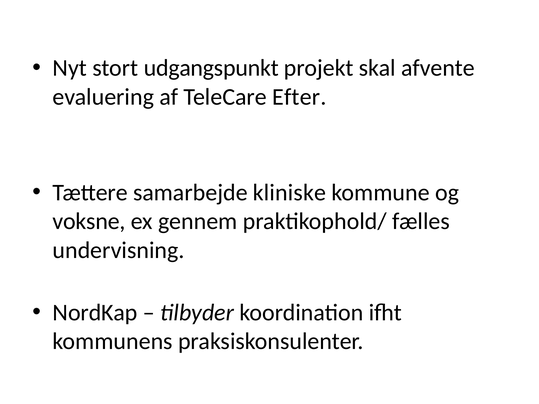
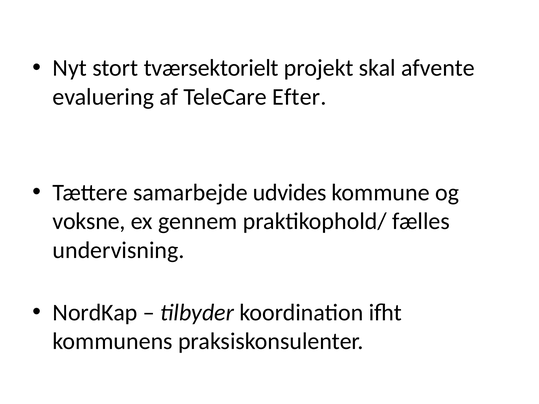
udgangspunkt: udgangspunkt -> tværsektorielt
kliniske: kliniske -> udvides
